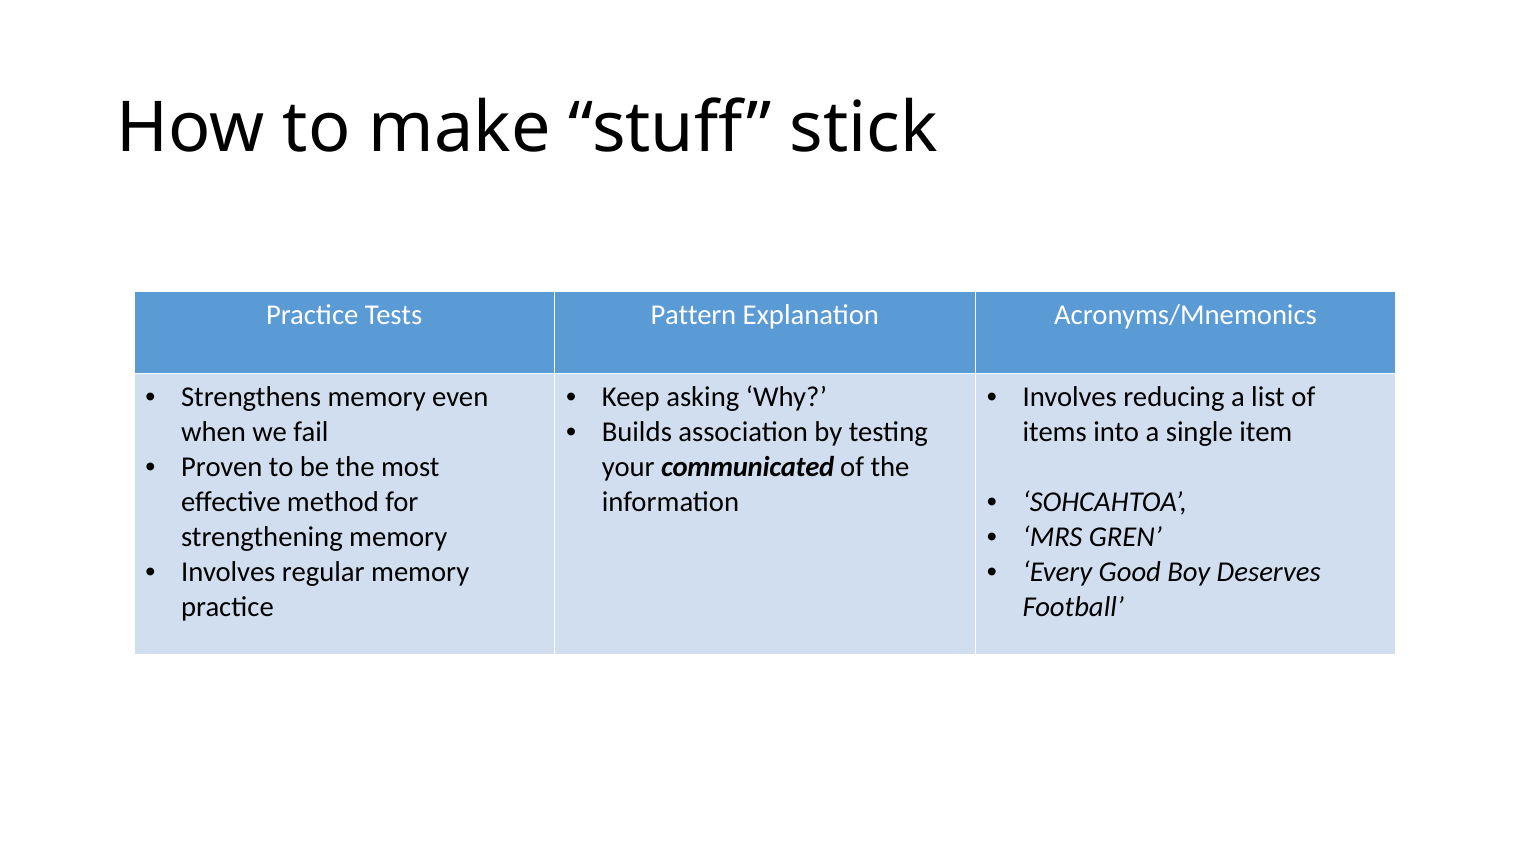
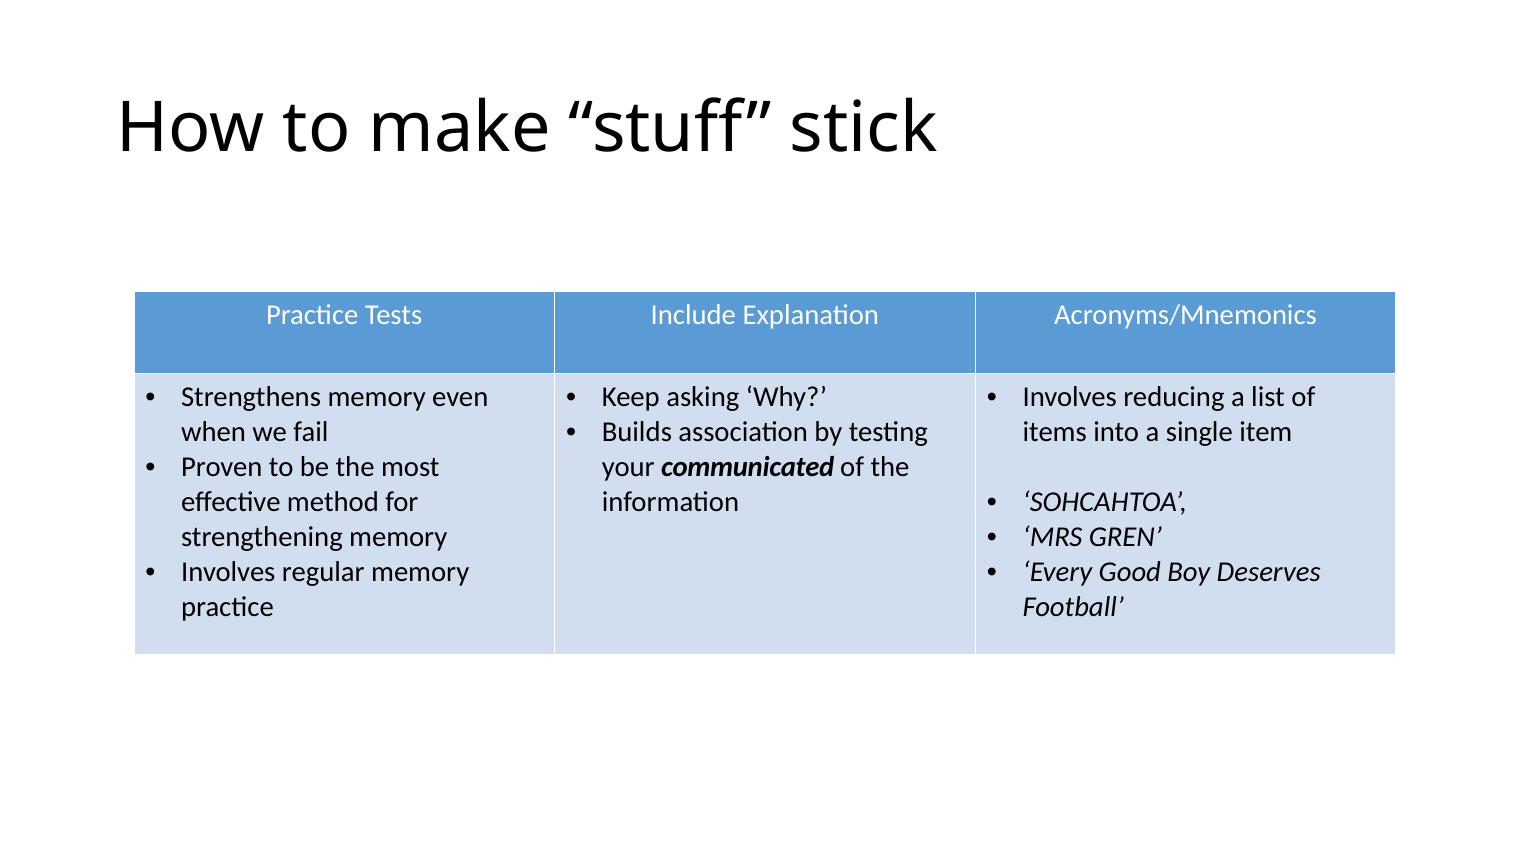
Pattern: Pattern -> Include
